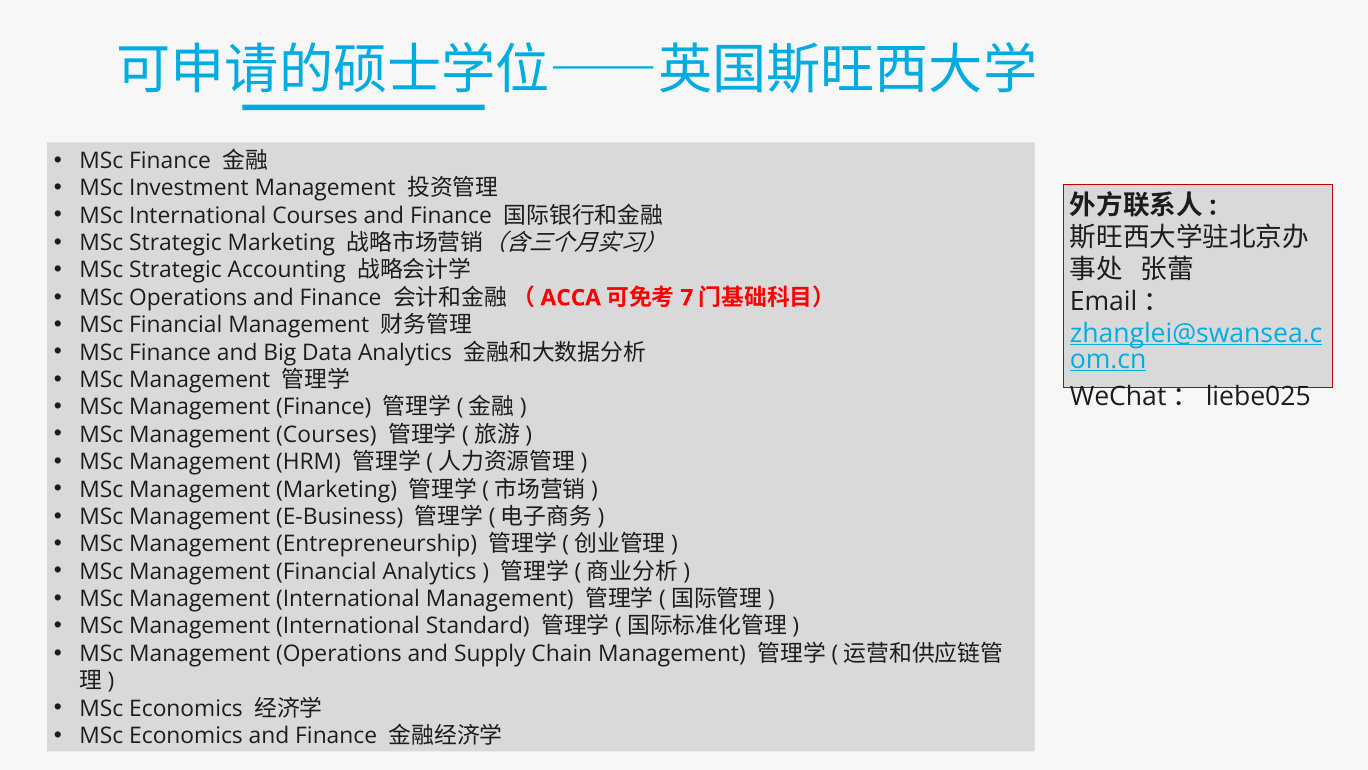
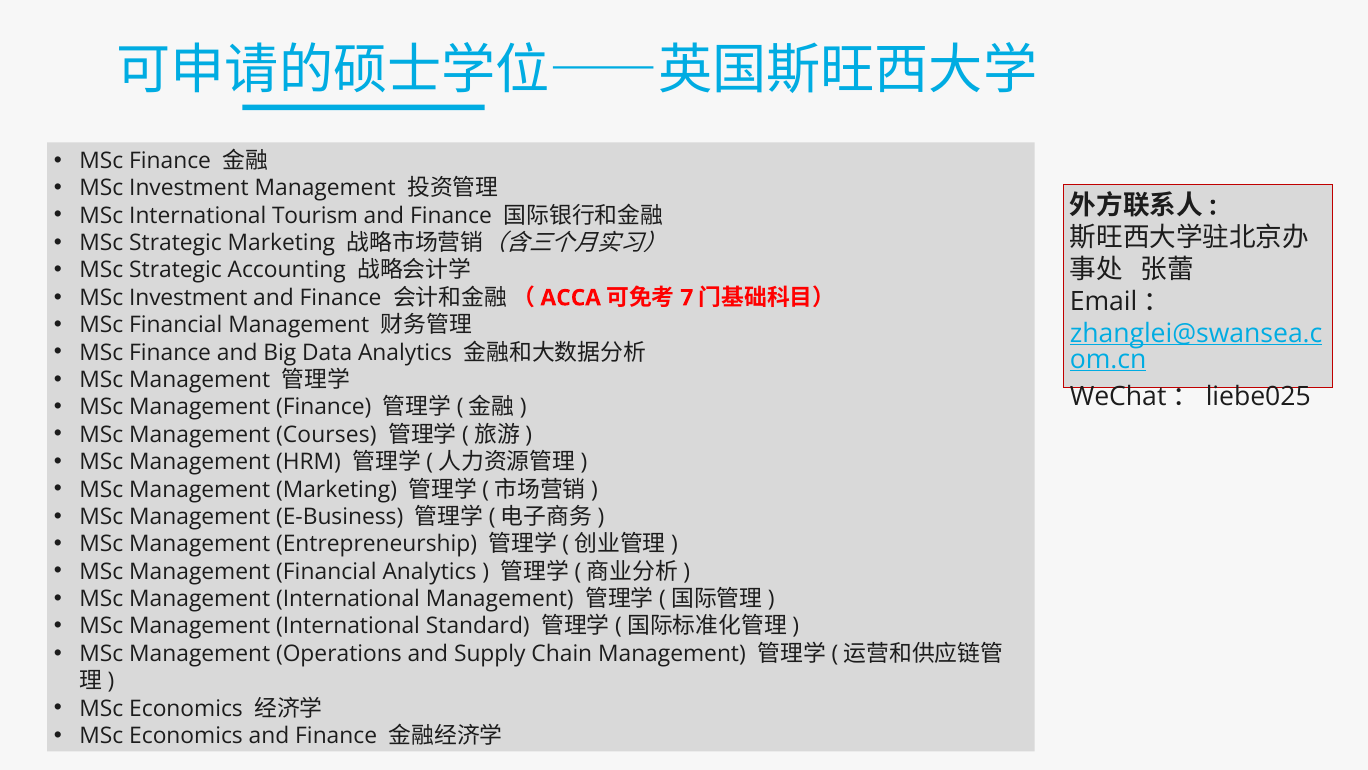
International Courses: Courses -> Tourism
Operations at (188, 298): Operations -> Investment
